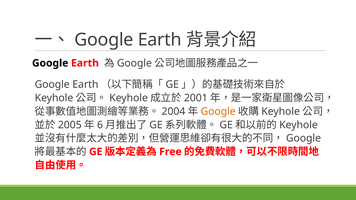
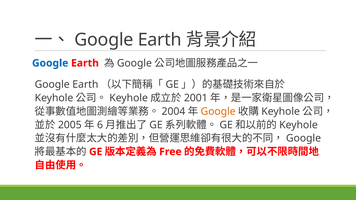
Google at (50, 63) colour: black -> blue
